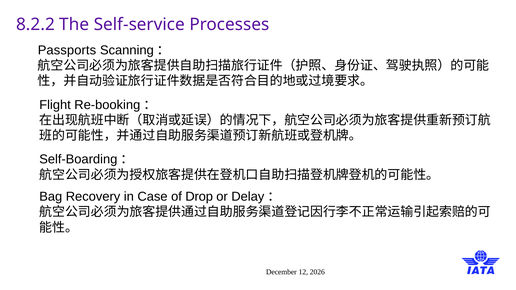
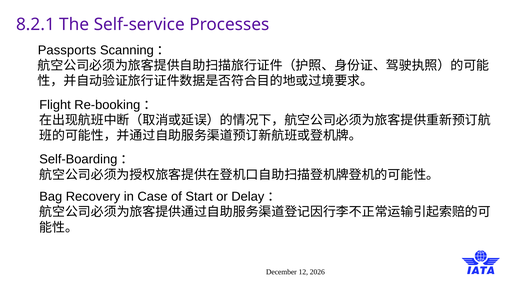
8.2.2: 8.2.2 -> 8.2.1
Drop: Drop -> Start
